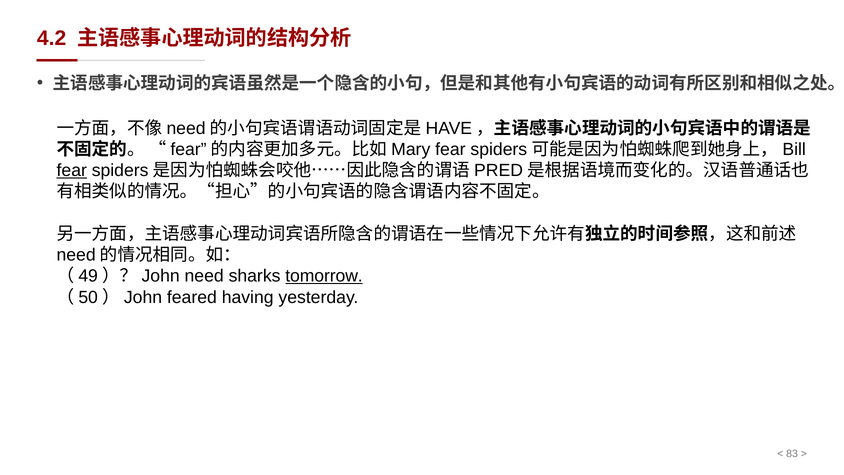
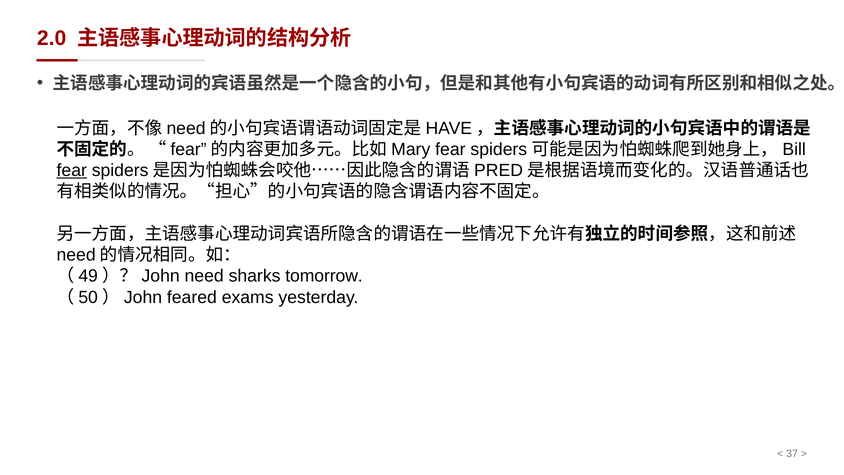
4.2: 4.2 -> 2.0
tomorrow underline: present -> none
having: having -> exams
83: 83 -> 37
